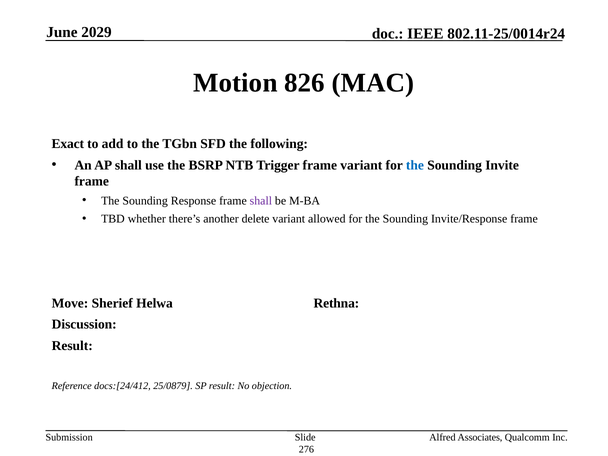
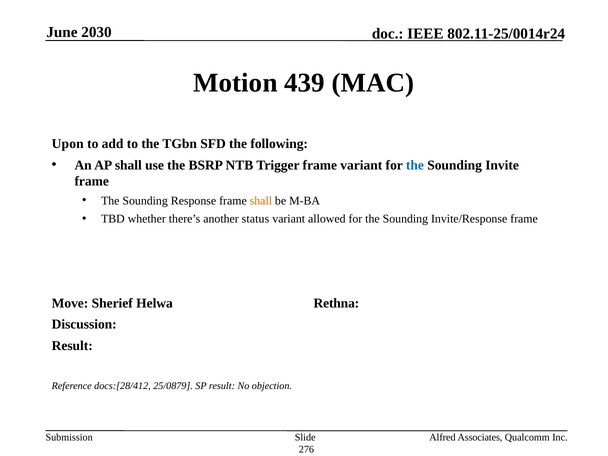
2029: 2029 -> 2030
826: 826 -> 439
Exact: Exact -> Upon
shall at (261, 201) colour: purple -> orange
delete: delete -> status
docs:[24/412: docs:[24/412 -> docs:[28/412
